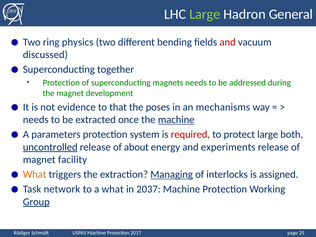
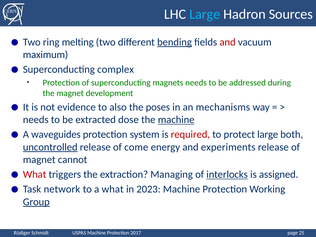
Large at (205, 14) colour: light green -> light blue
General: General -> Sources
physics: physics -> melting
bending underline: none -> present
discussed: discussed -> maximum
together: together -> complex
that: that -> also
once: once -> dose
parameters: parameters -> waveguides
about: about -> come
facility: facility -> cannot
What at (35, 174) colour: orange -> red
Managing underline: present -> none
interlocks underline: none -> present
2037: 2037 -> 2023
